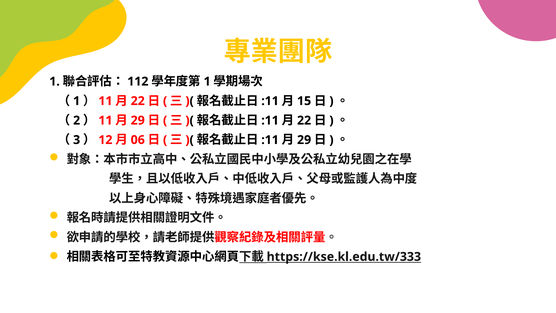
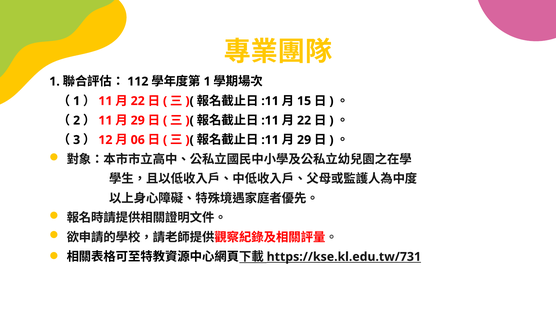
https://kse.kl.edu.tw/333: https://kse.kl.edu.tw/333 -> https://kse.kl.edu.tw/731
